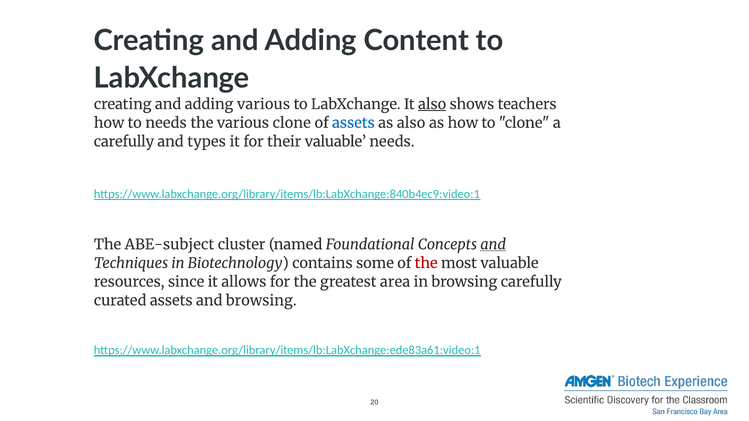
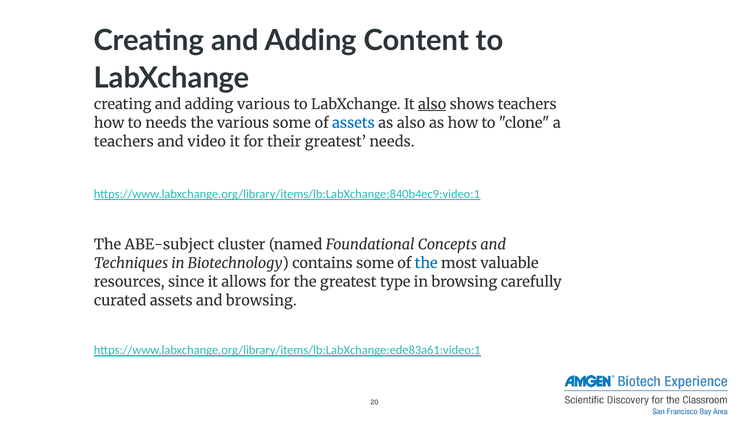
various clone: clone -> some
carefully at (124, 142): carefully -> teachers
types: types -> video
their valuable: valuable -> greatest
and at (493, 245) underline: present -> none
the at (426, 263) colour: red -> blue
area: area -> type
